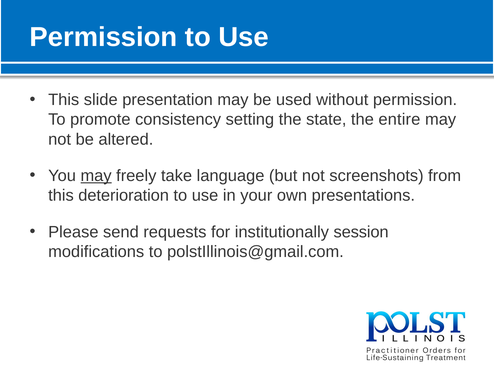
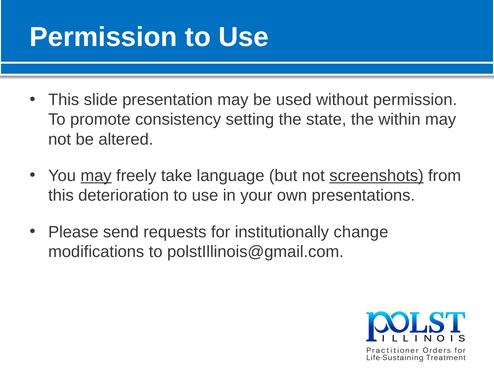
entire: entire -> within
screenshots underline: none -> present
session: session -> change
